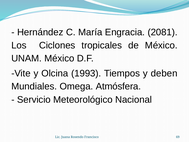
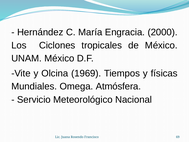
2081: 2081 -> 2000
1993: 1993 -> 1969
deben: deben -> físicas
